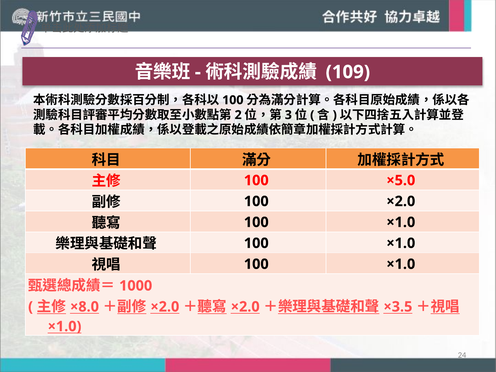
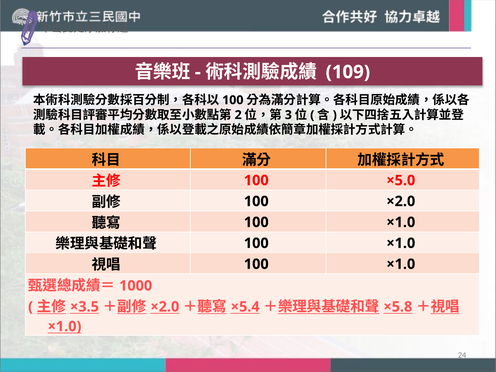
×8.0: ×8.0 -> ×3.5
×2.0 at (245, 307): ×2.0 -> ×5.4
×3.5: ×3.5 -> ×5.8
